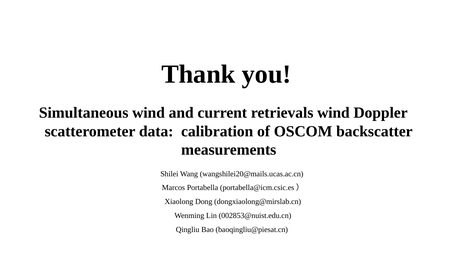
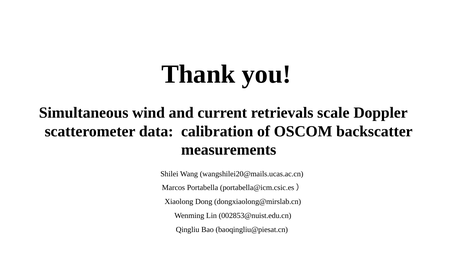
retrievals wind: wind -> scale
